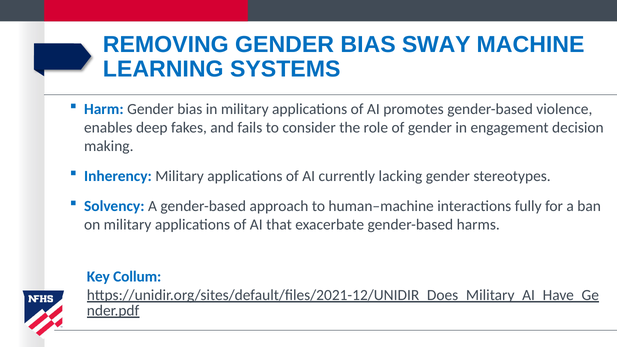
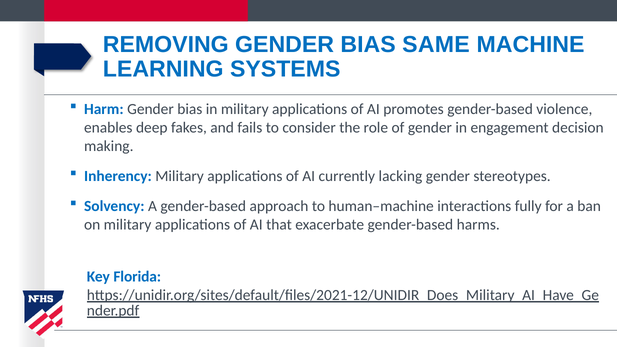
SWAY: SWAY -> SAME
Collum: Collum -> Florida
